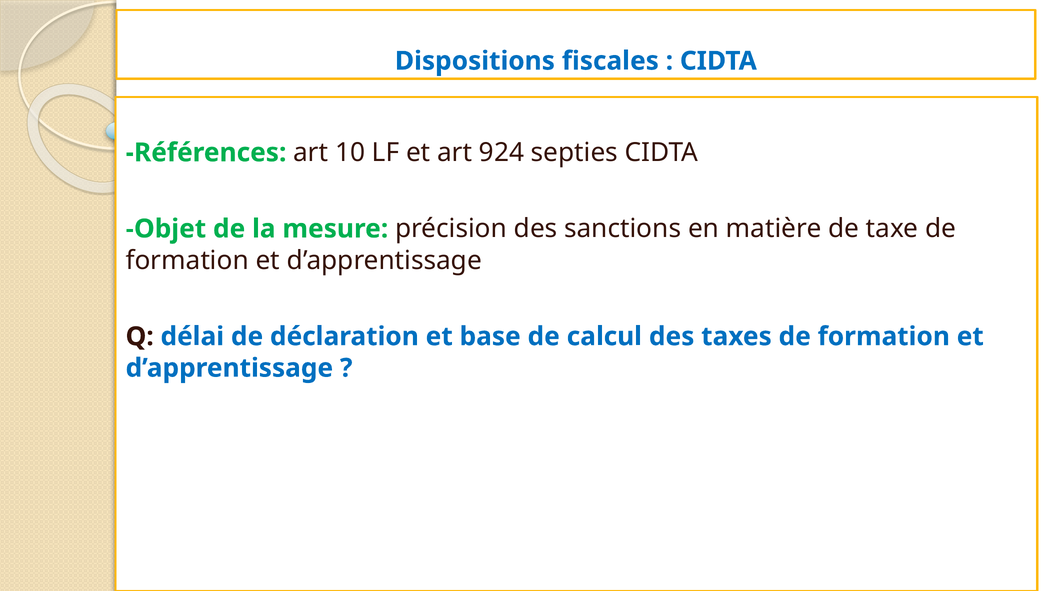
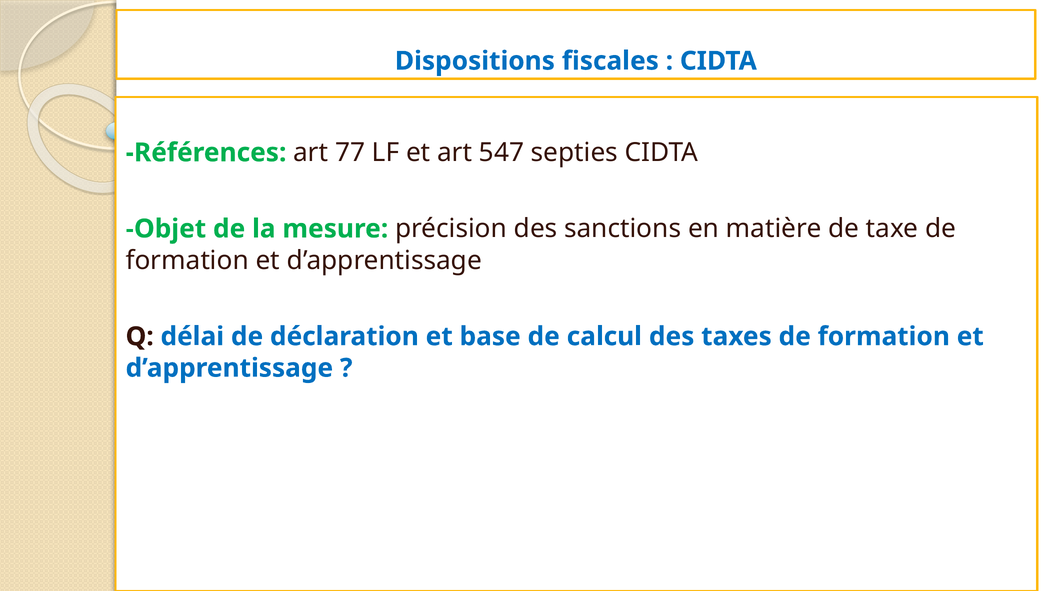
10: 10 -> 77
924: 924 -> 547
